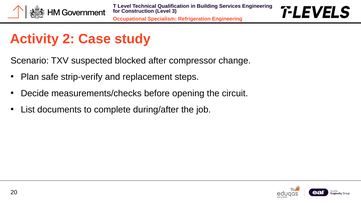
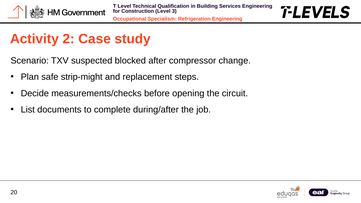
strip‑verify: strip‑verify -> strip‑might
